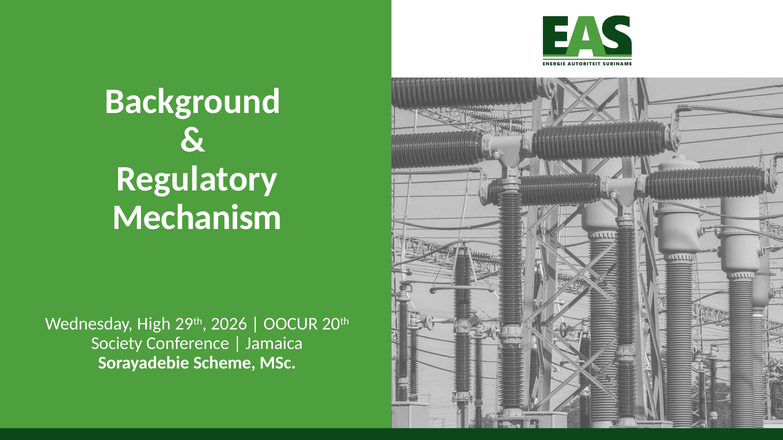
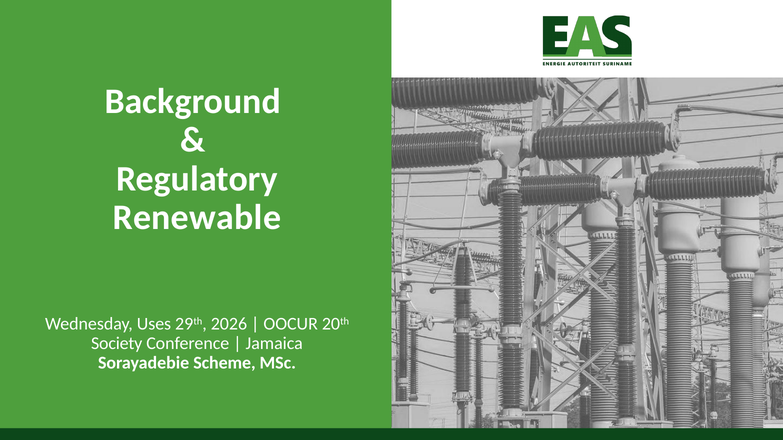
Mechanism: Mechanism -> Renewable
High: High -> Uses
